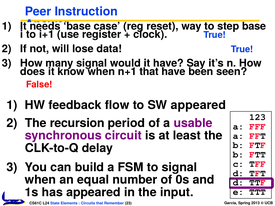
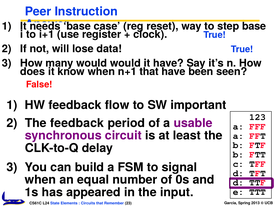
many signal: signal -> would
SW appeared: appeared -> important
The recursion: recursion -> feedback
